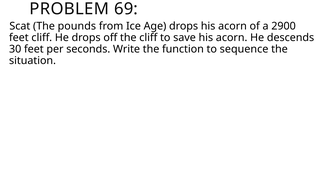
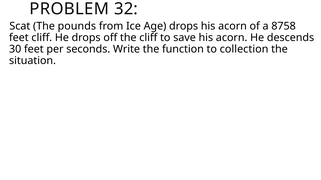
69: 69 -> 32
2900: 2900 -> 8758
sequence: sequence -> collection
